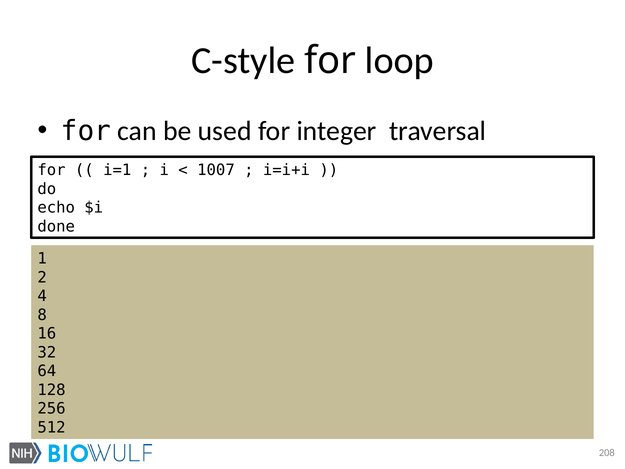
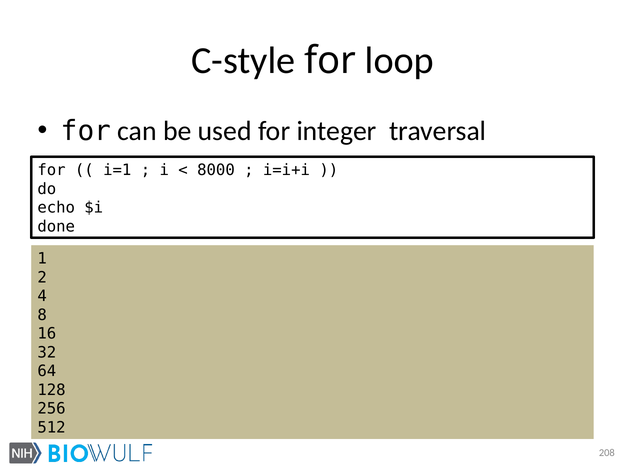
1007: 1007 -> 8000
